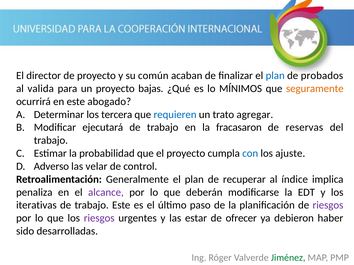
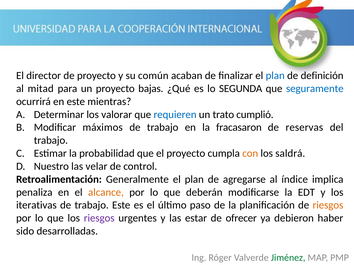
probados: probados -> definición
valida: valida -> mitad
MÍNIMOS: MÍNIMOS -> SEGUNDA
seguramente colour: orange -> blue
abogado: abogado -> mientras
tercera: tercera -> valorar
agregar: agregar -> cumplió
ejecutará: ejecutará -> máximos
con colour: blue -> orange
ajuste: ajuste -> saldrá
Adverso: Adverso -> Nuestro
recuperar: recuperar -> agregarse
alcance colour: purple -> orange
riesgos at (328, 206) colour: purple -> orange
